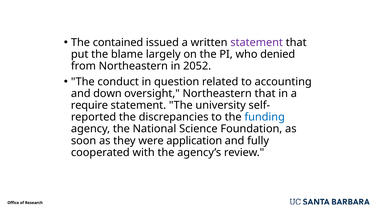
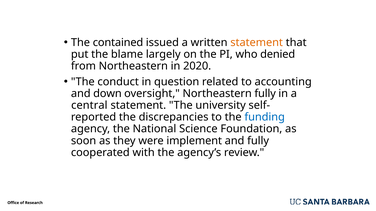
statement at (257, 42) colour: purple -> orange
2052: 2052 -> 2020
Northeastern that: that -> fully
require: require -> central
application: application -> implement
